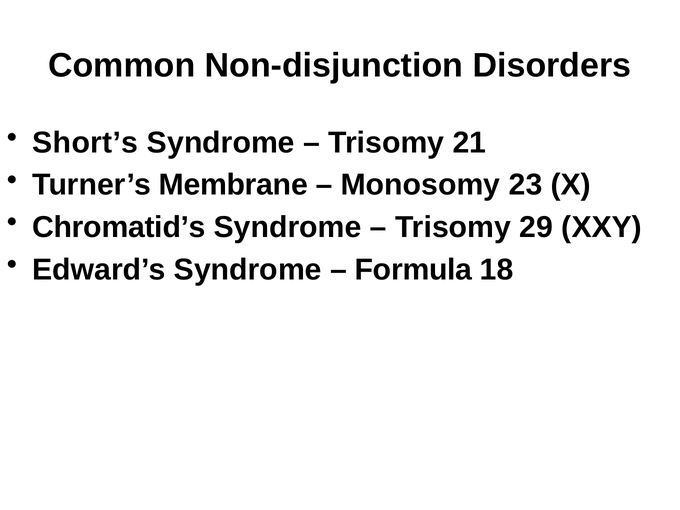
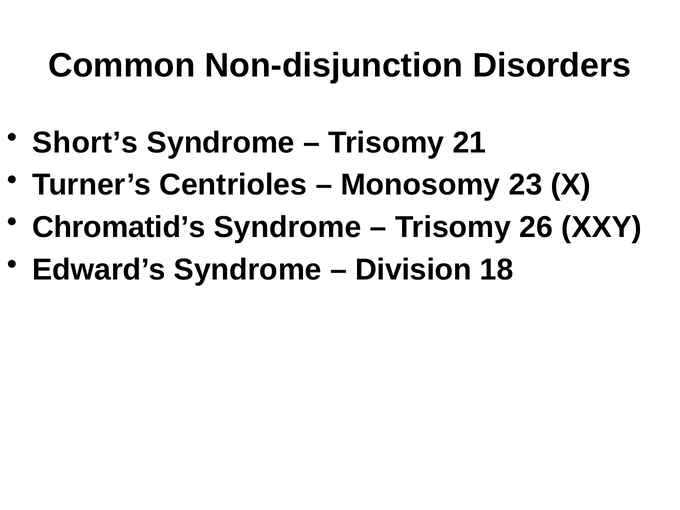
Membrane: Membrane -> Centrioles
29: 29 -> 26
Formula: Formula -> Division
